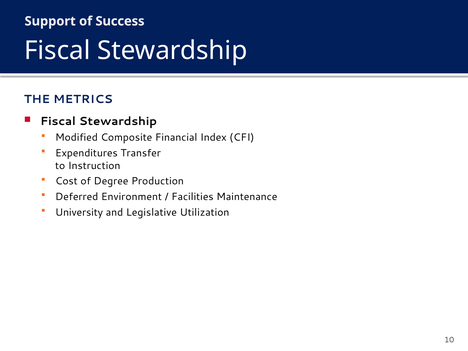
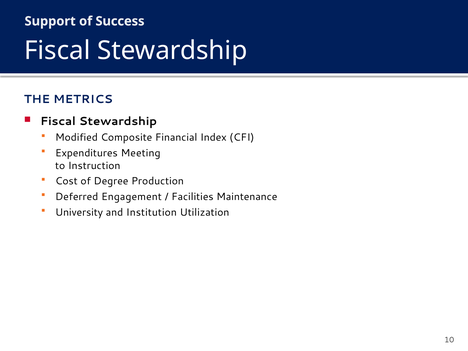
Transfer: Transfer -> Meeting
Environment: Environment -> Engagement
Legislative: Legislative -> Institution
